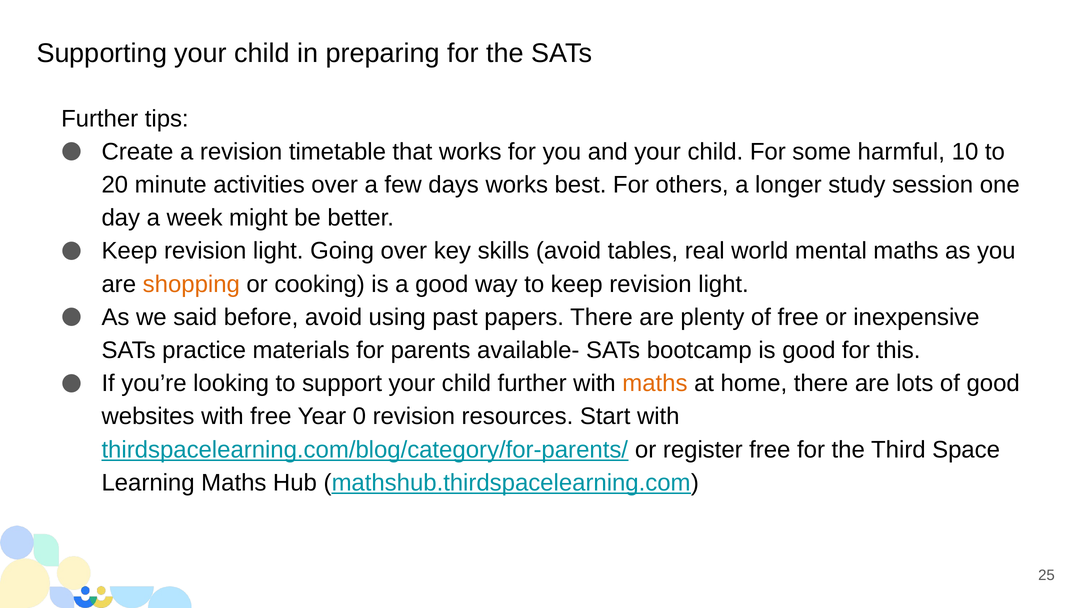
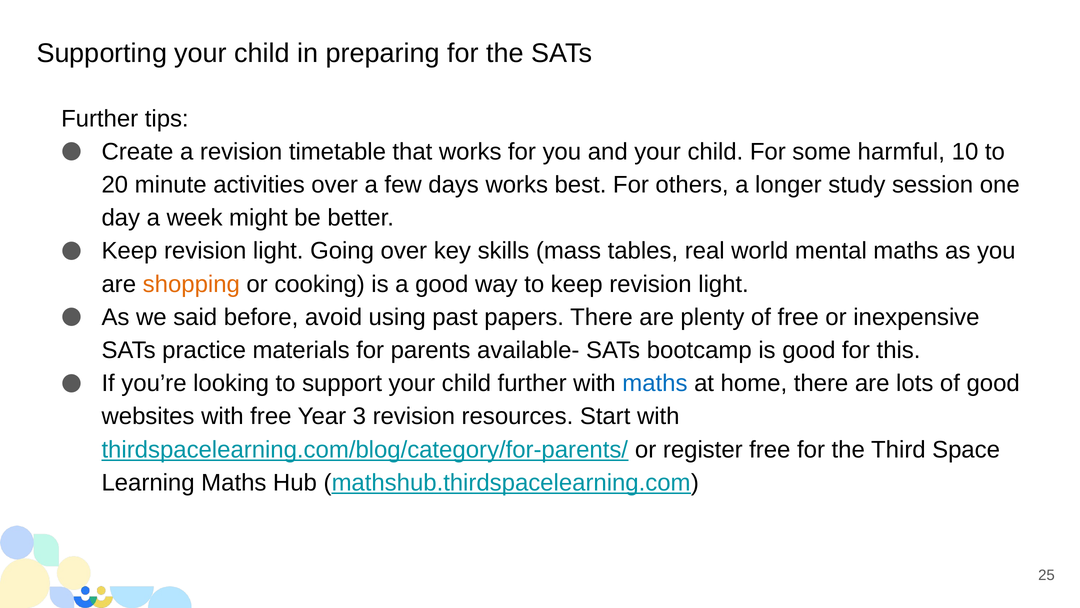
skills avoid: avoid -> mass
maths at (655, 383) colour: orange -> blue
0: 0 -> 3
